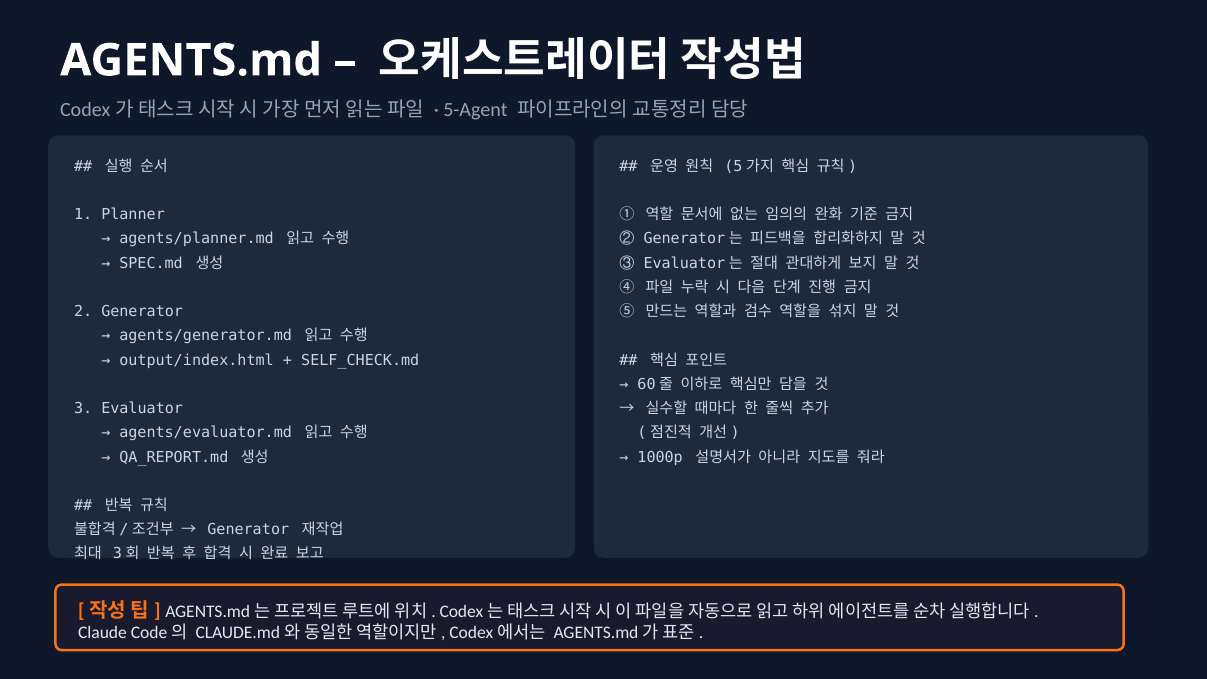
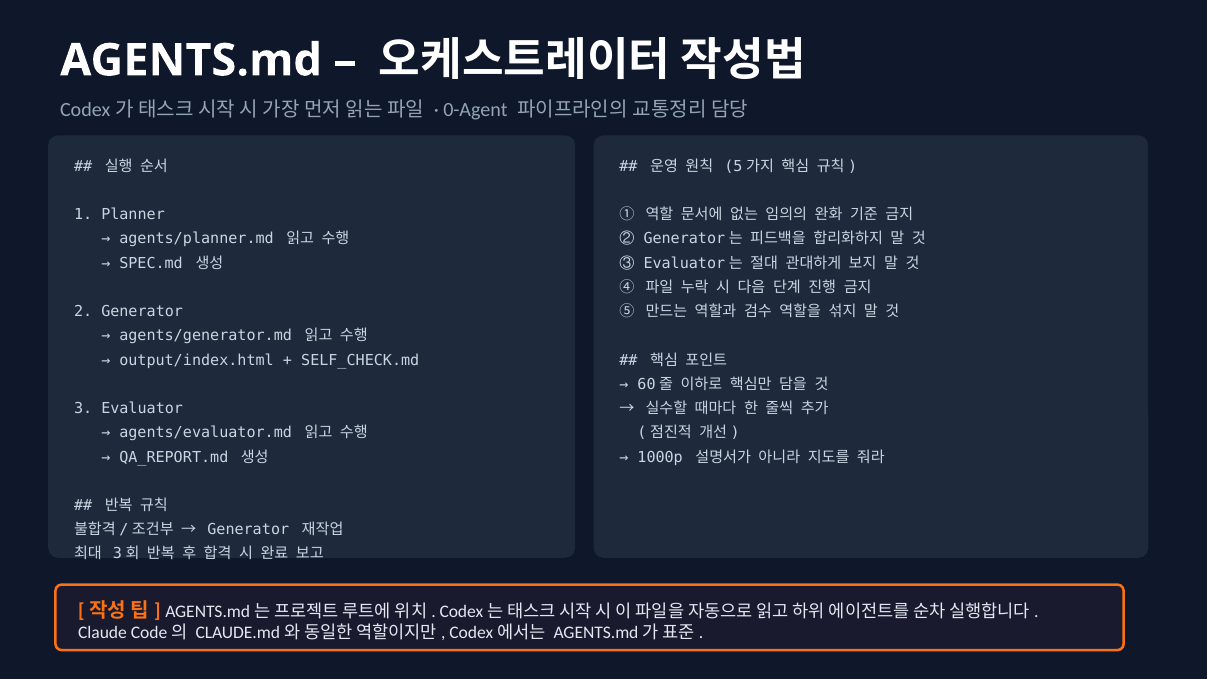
5-Agent: 5-Agent -> 0-Agent
